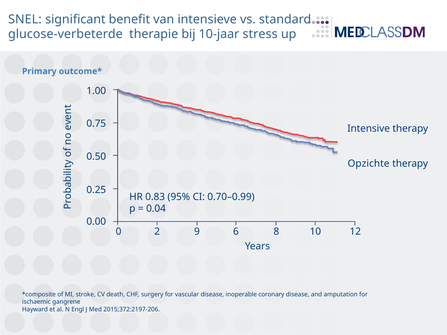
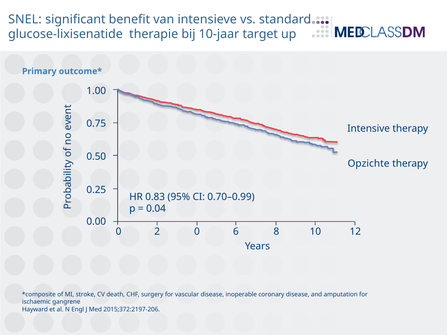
glucose-verbeterde: glucose-verbeterde -> glucose-lixisenatide
stress: stress -> target
0 9: 9 -> 0
